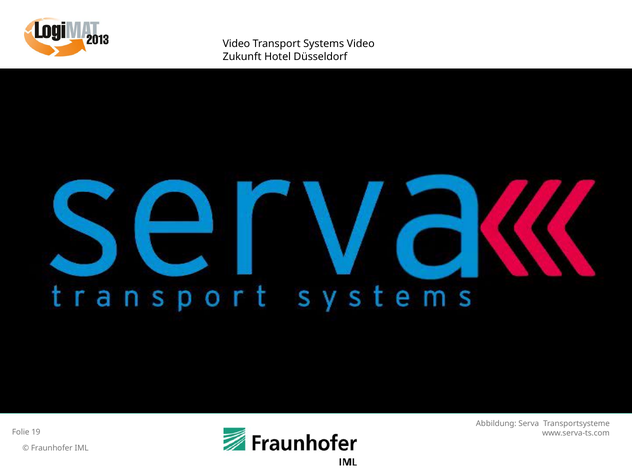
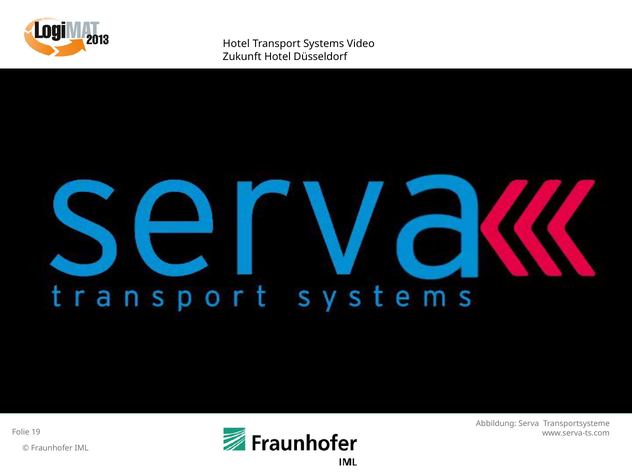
Video at (236, 44): Video -> Hotel
